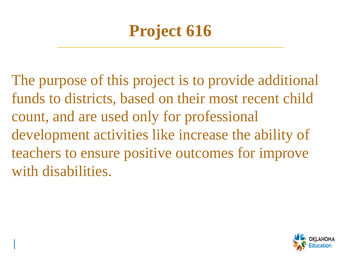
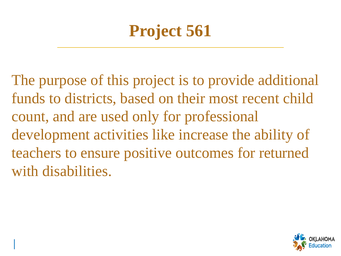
616: 616 -> 561
improve: improve -> returned
